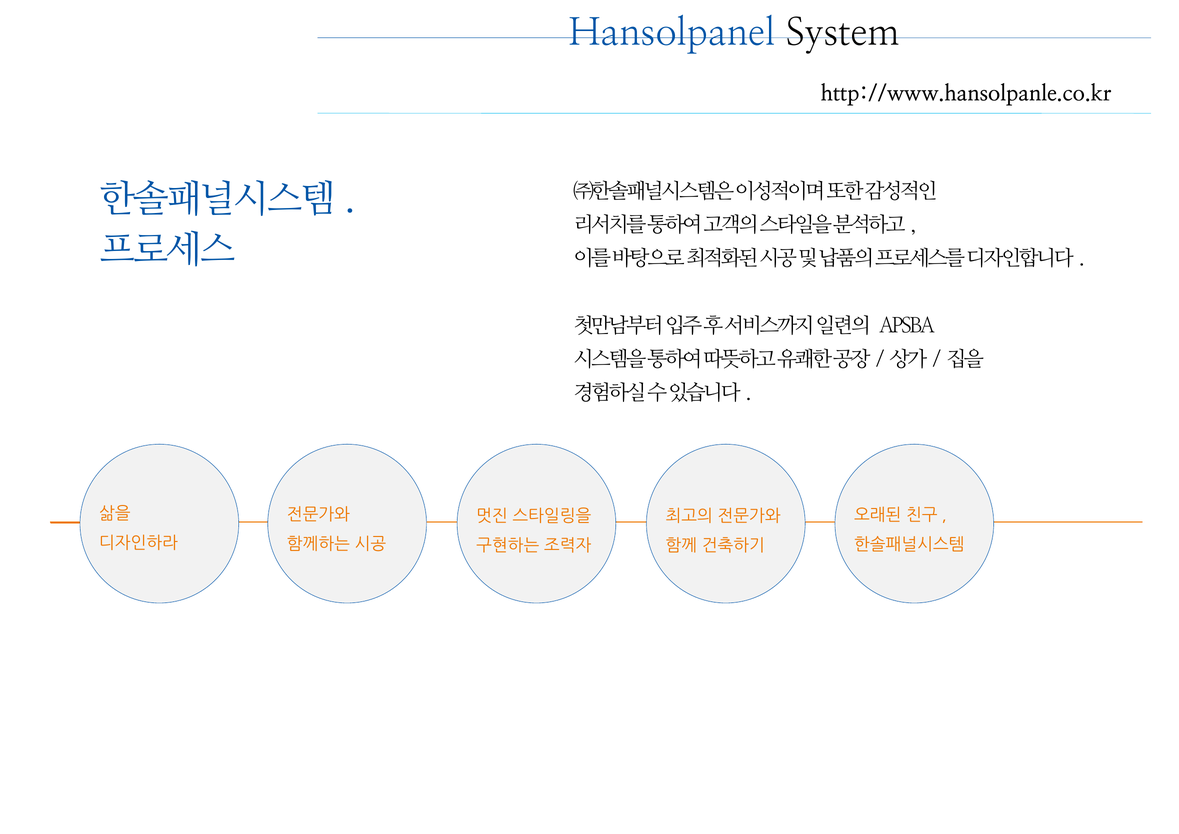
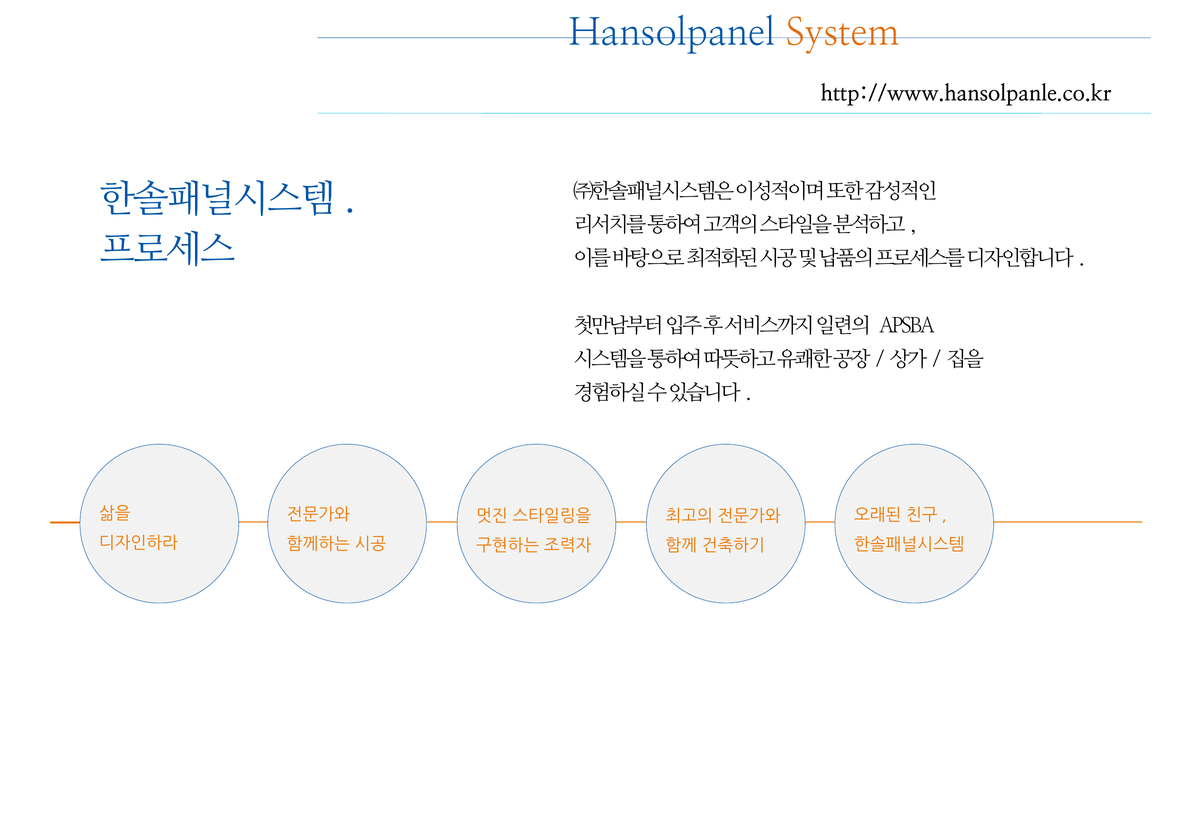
System colour: black -> orange
